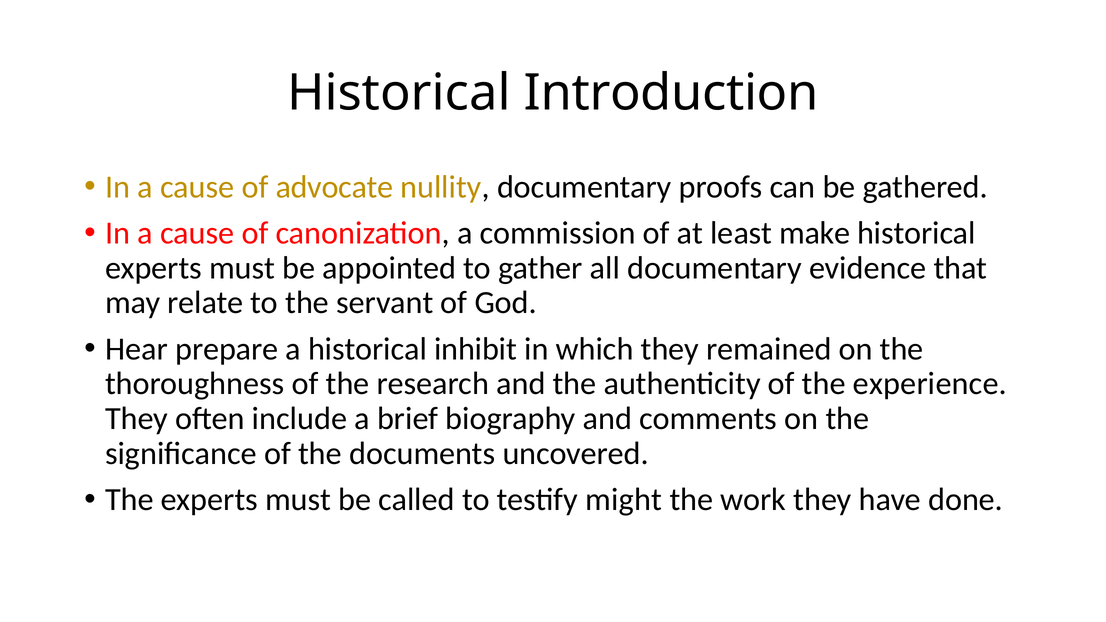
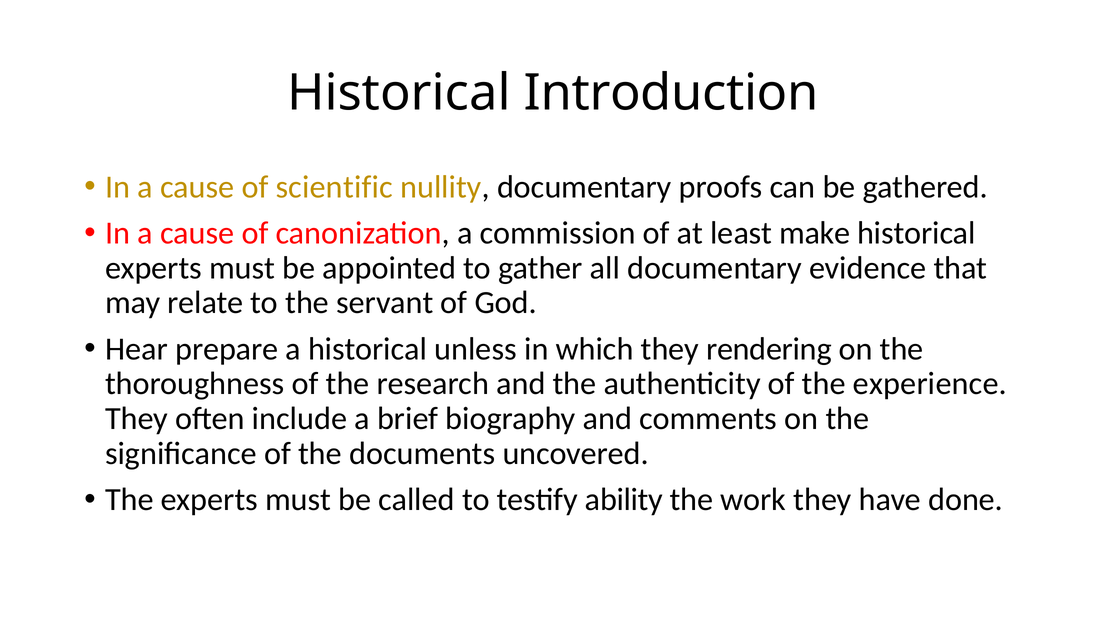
advocate: advocate -> scientific
inhibit: inhibit -> unless
remained: remained -> rendering
might: might -> ability
